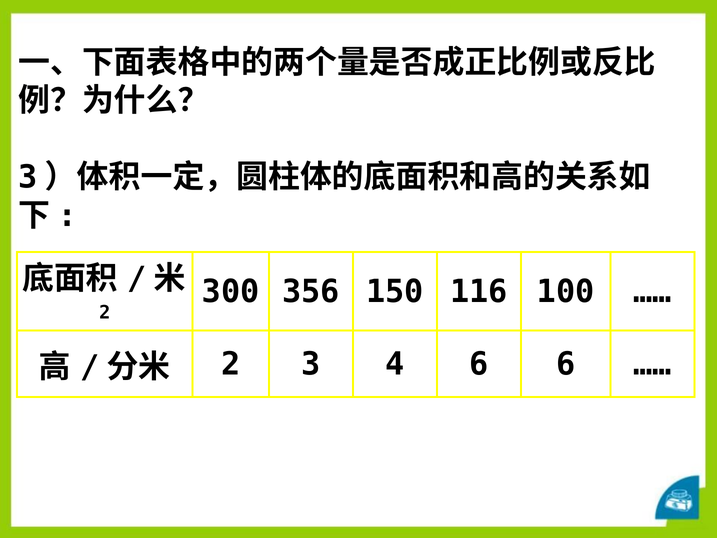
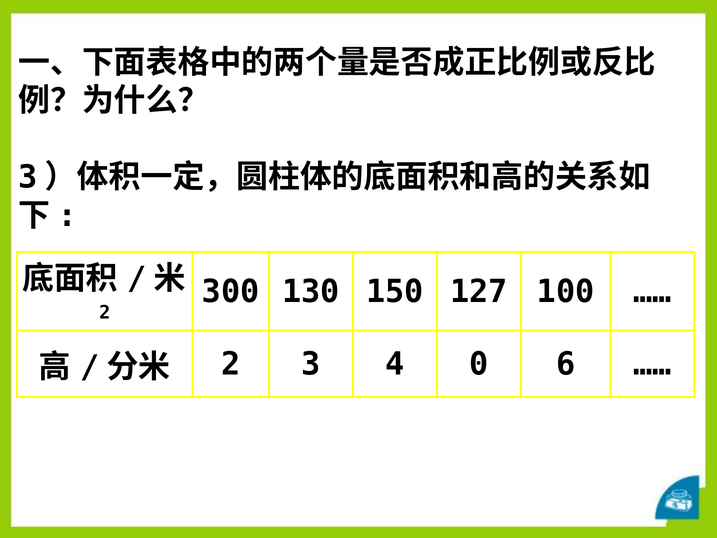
356: 356 -> 130
116: 116 -> 127
4 6: 6 -> 0
